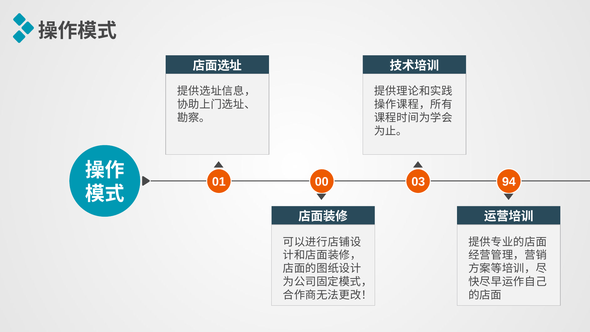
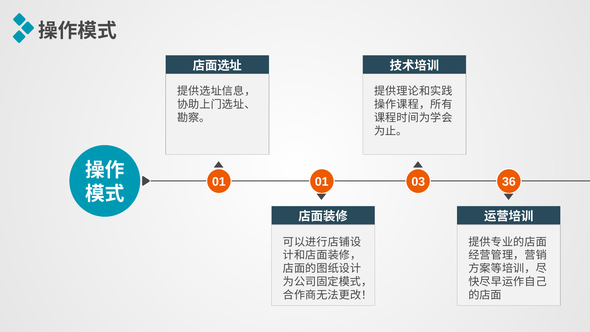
01 00: 00 -> 01
94: 94 -> 36
